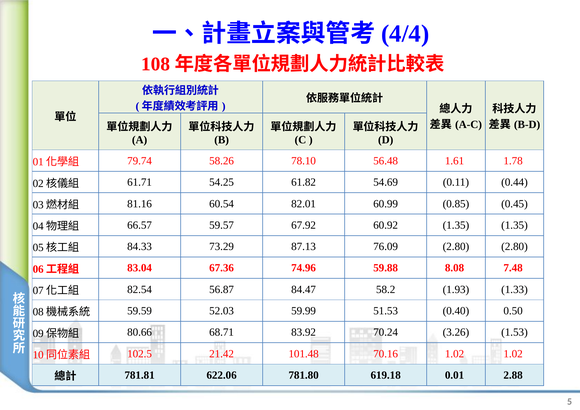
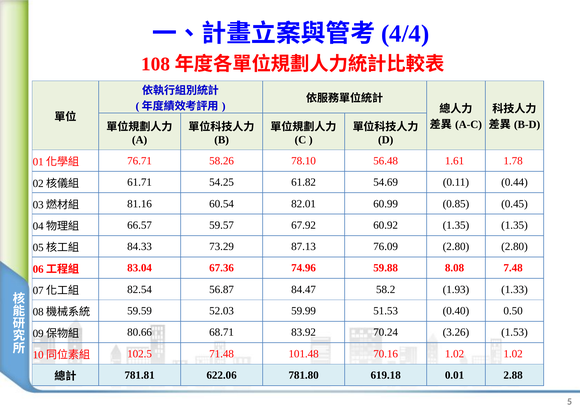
79.74: 79.74 -> 76.71
21.42: 21.42 -> 71.48
